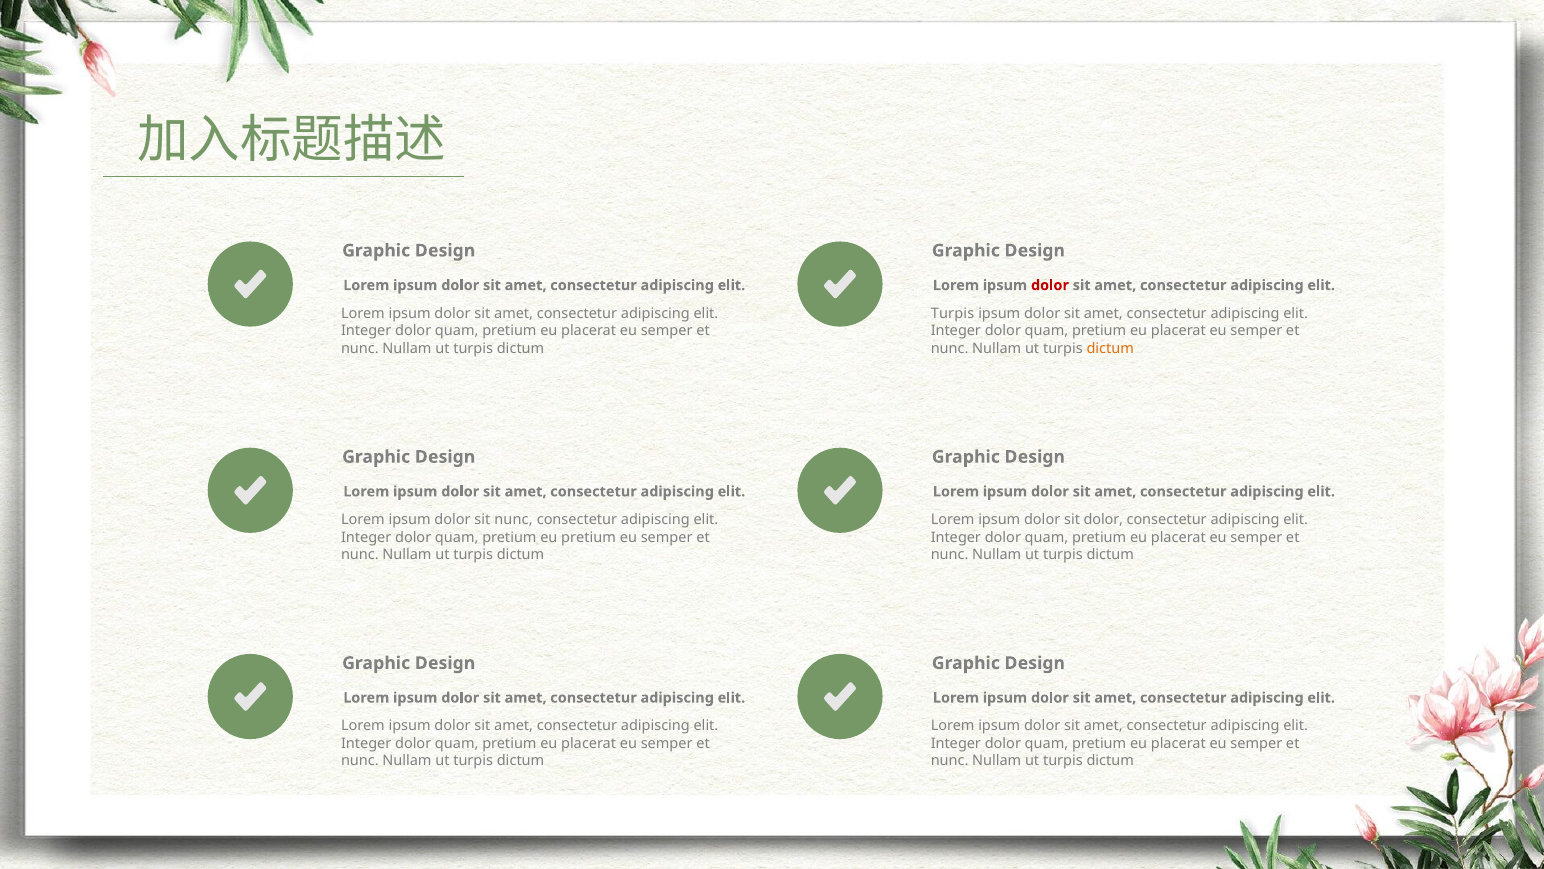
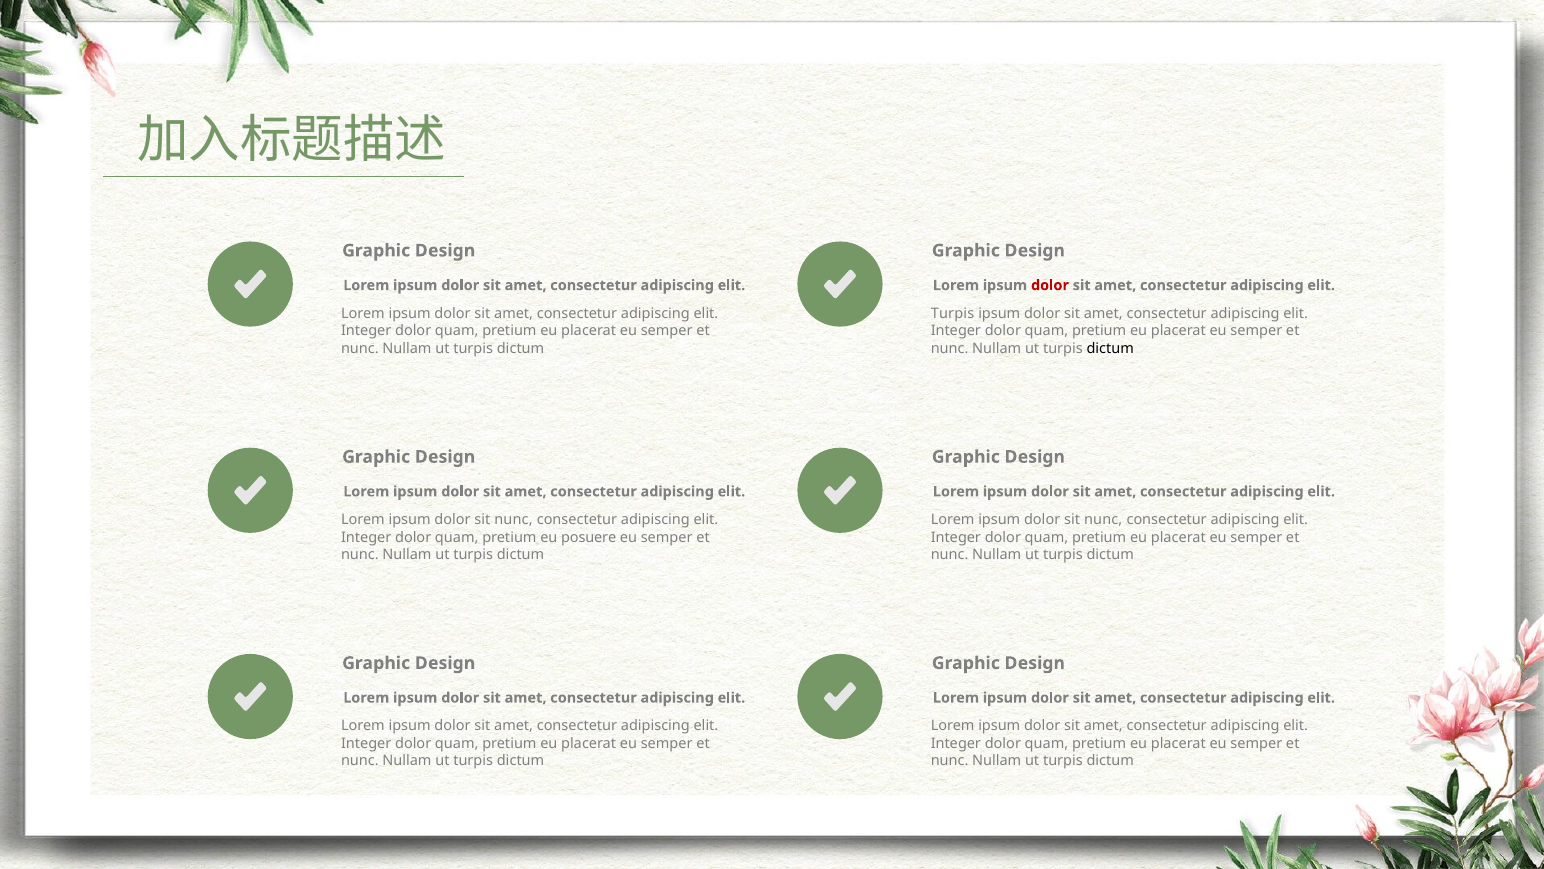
dictum at (1110, 348) colour: orange -> black
dolor at (1103, 520): dolor -> nunc
eu pretium: pretium -> posuere
